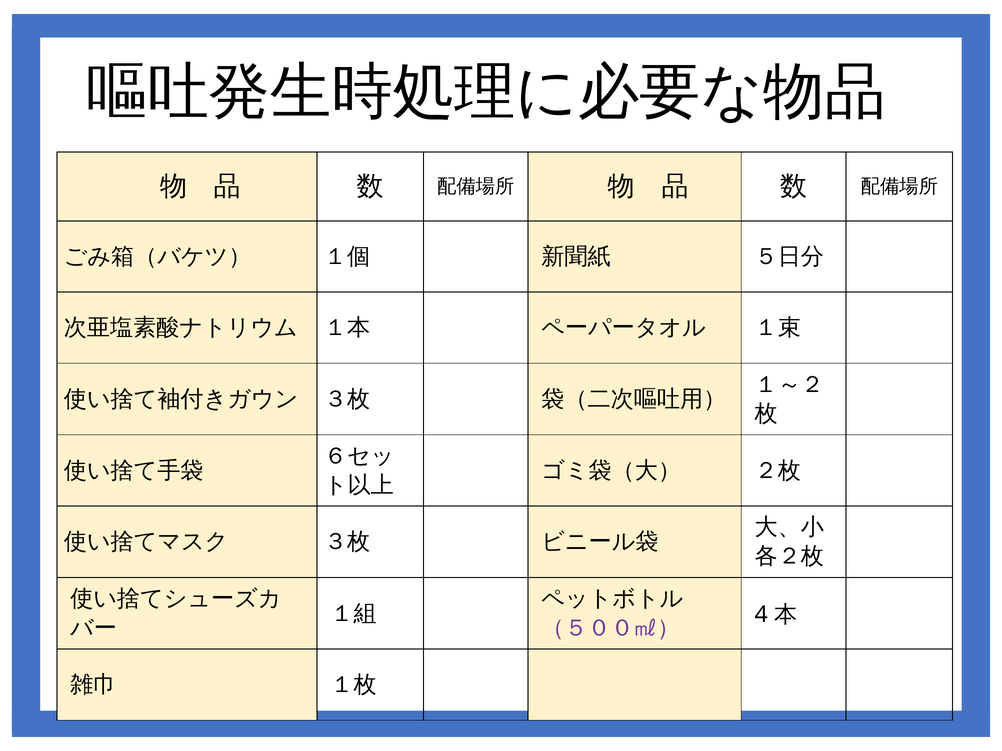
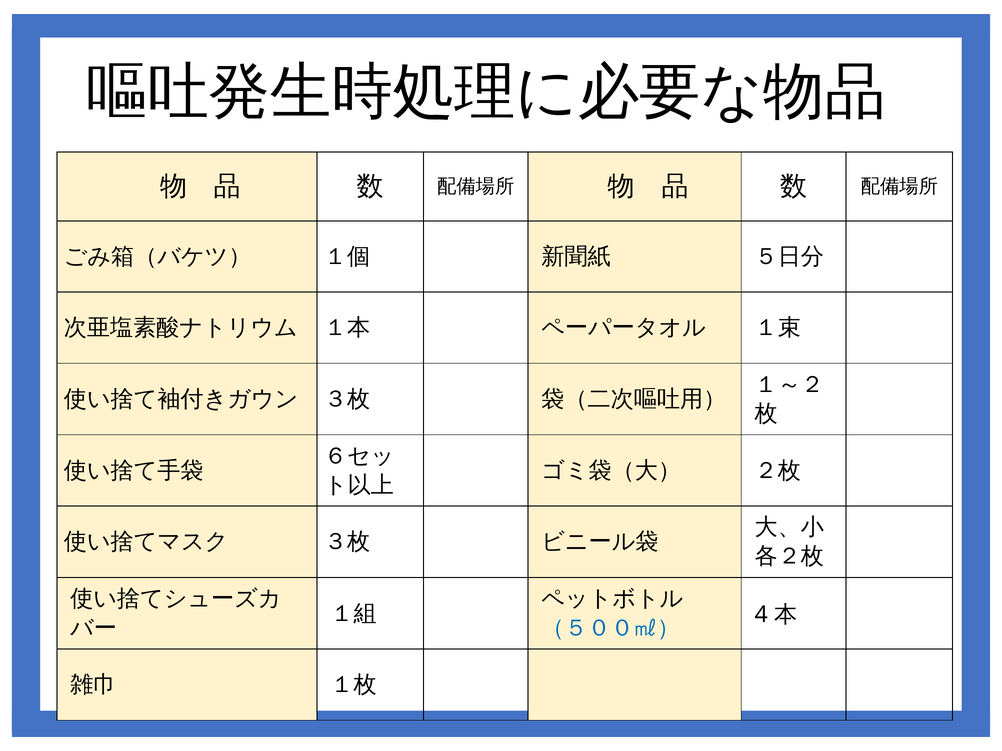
（５００㎖） colour: purple -> blue
